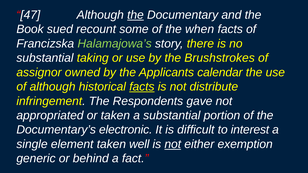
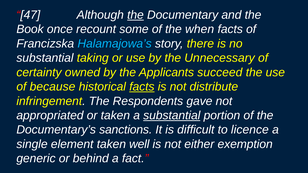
sued: sued -> once
Halamajowa’s colour: light green -> light blue
Brushstrokes: Brushstrokes -> Unnecessary
assignor: assignor -> certainty
calendar: calendar -> succeed
of although: although -> because
substantial at (172, 116) underline: none -> present
electronic: electronic -> sanctions
interest: interest -> licence
not at (173, 144) underline: present -> none
